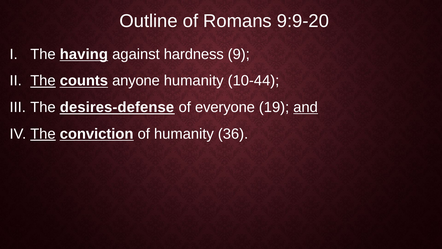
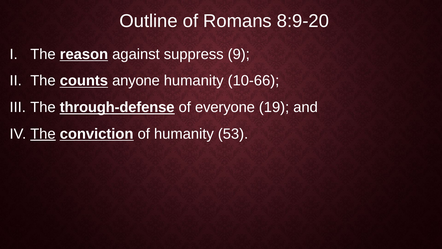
9:9-20: 9:9-20 -> 8:9-20
having: having -> reason
hardness: hardness -> suppress
The at (43, 81) underline: present -> none
10-44: 10-44 -> 10-66
desires-defense: desires-defense -> through-defense
and underline: present -> none
36: 36 -> 53
